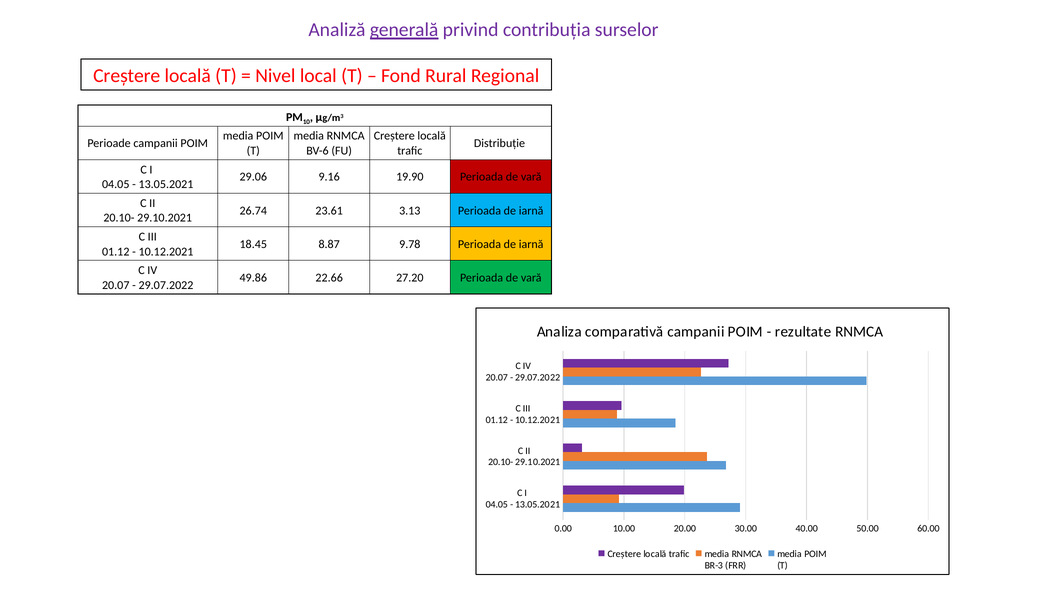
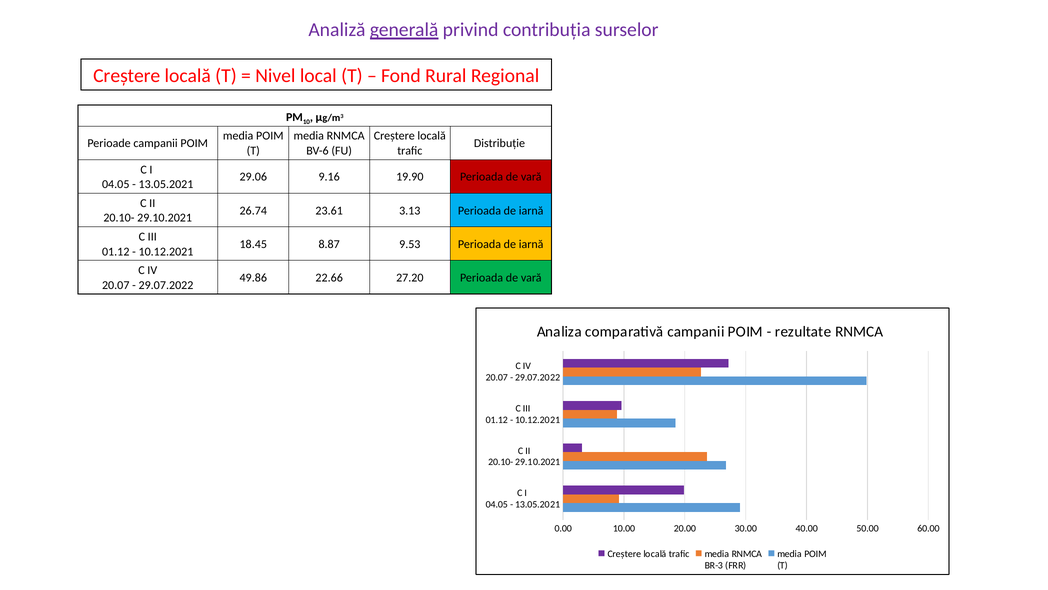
9.78: 9.78 -> 9.53
